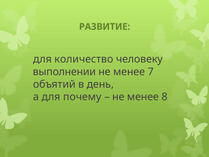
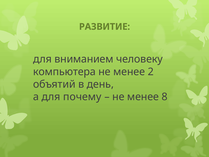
количество: количество -> вниманием
выполнении: выполнении -> компьютера
7: 7 -> 2
